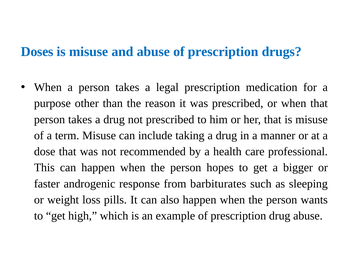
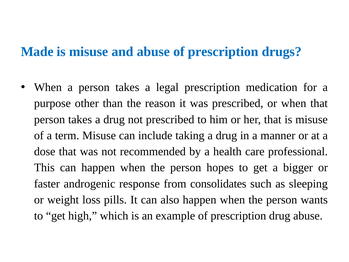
Doses: Doses -> Made
barbiturates: barbiturates -> consolidates
